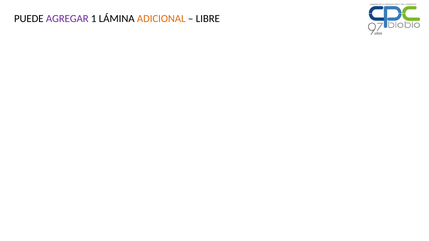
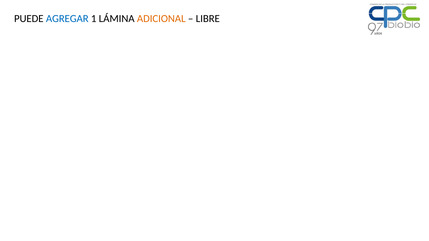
AGREGAR colour: purple -> blue
